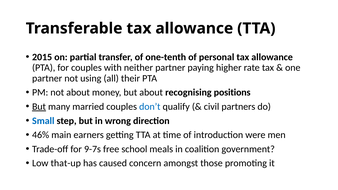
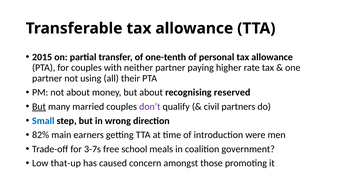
positions: positions -> reserved
don’t colour: blue -> purple
46%: 46% -> 82%
9-7s: 9-7s -> 3-7s
